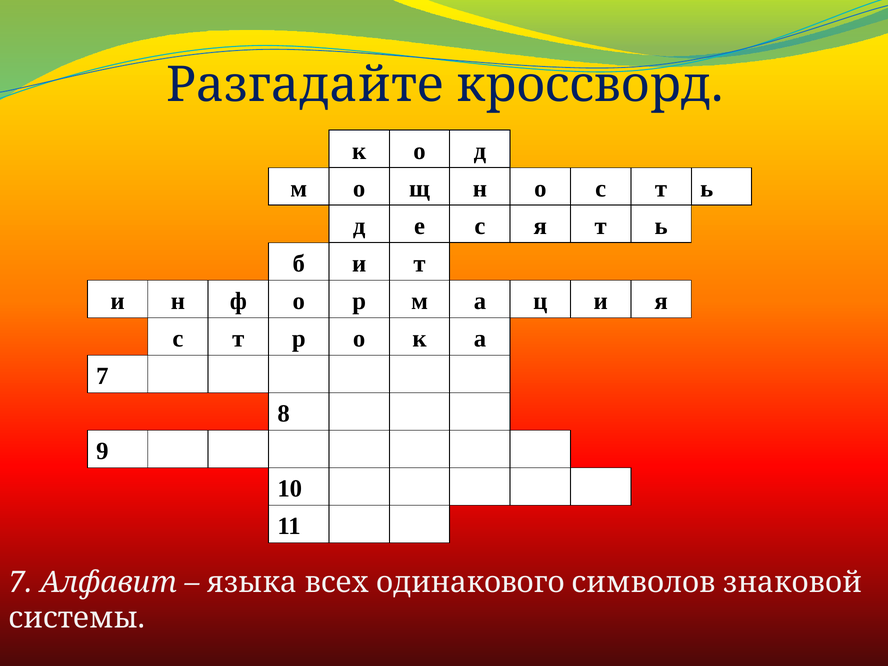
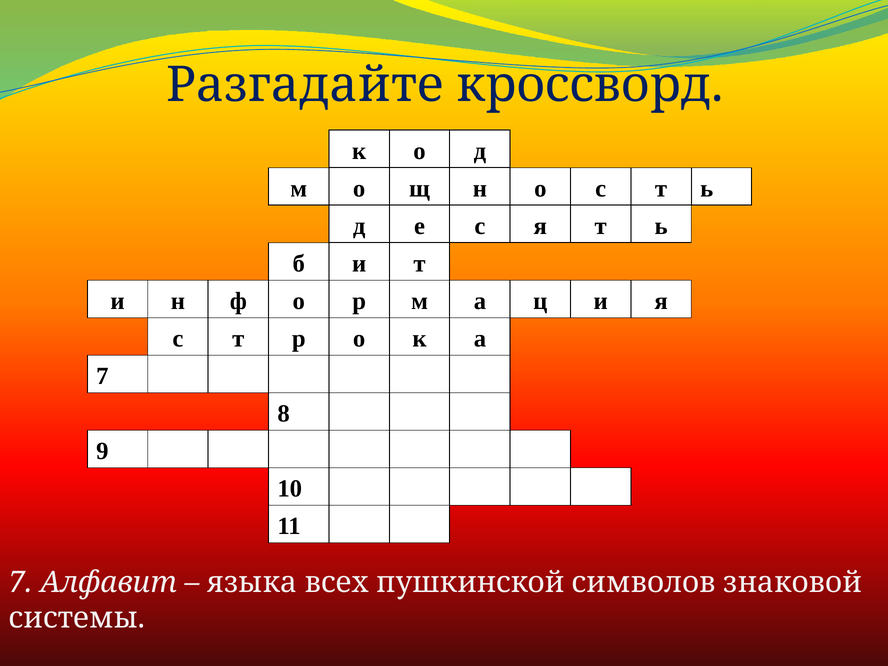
одинакового: одинакового -> пушкинской
